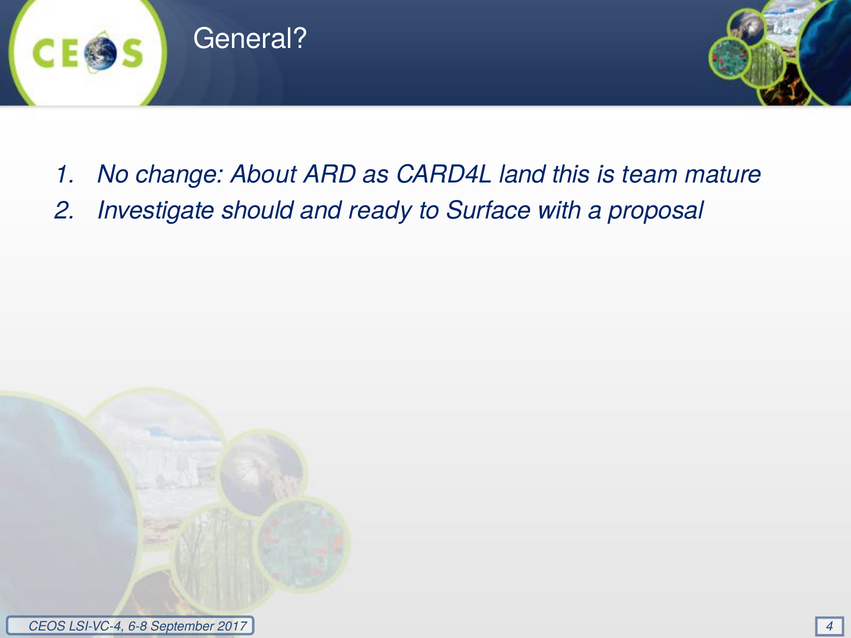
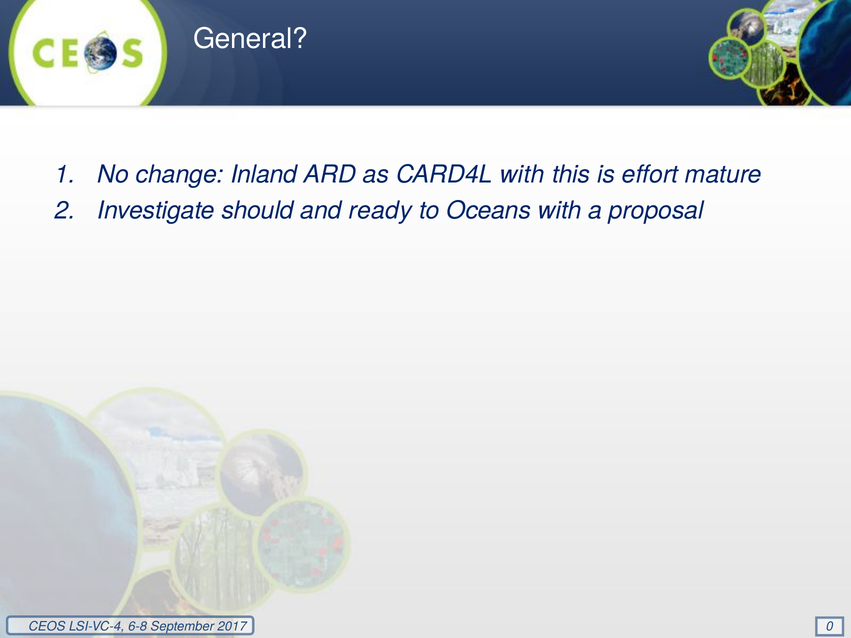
About: About -> Inland
CARD4L land: land -> with
team: team -> effort
Surface: Surface -> Oceans
4: 4 -> 0
